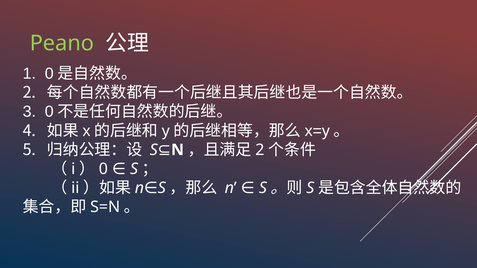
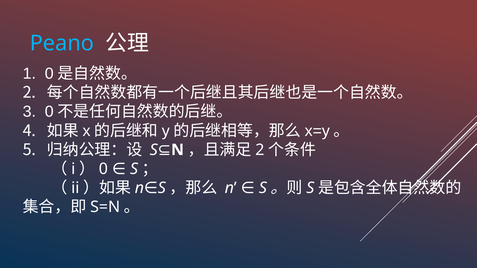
Peano colour: light green -> light blue
